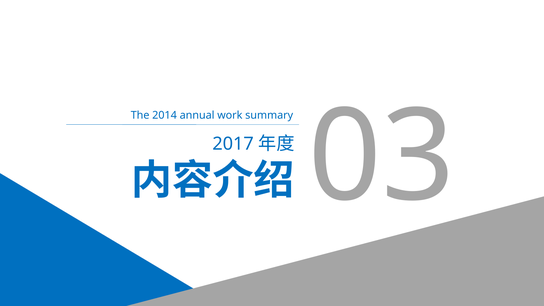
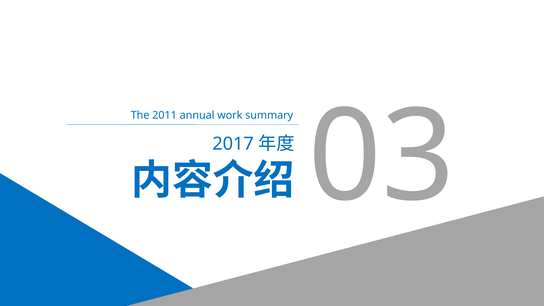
2014: 2014 -> 2011
